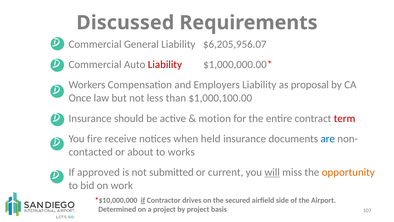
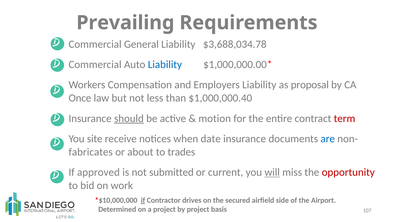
Discussed: Discussed -> Prevailing
$6,205,956.07: $6,205,956.07 -> $3,688,034.78
Liability at (165, 64) colour: red -> blue
$1,000,100.00: $1,000,100.00 -> $1,000,000.40
should underline: none -> present
fire: fire -> site
held: held -> date
contacted: contacted -> fabricates
works: works -> trades
opportunity colour: orange -> red
